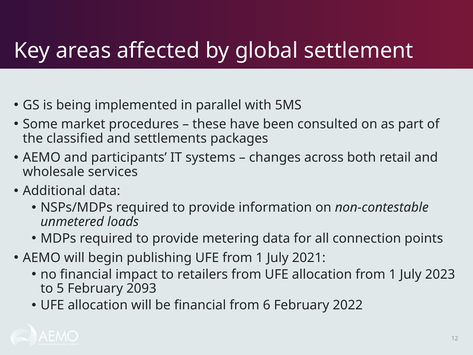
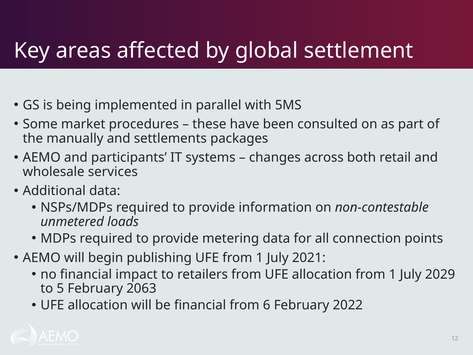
classified: classified -> manually
2023: 2023 -> 2029
2093: 2093 -> 2063
